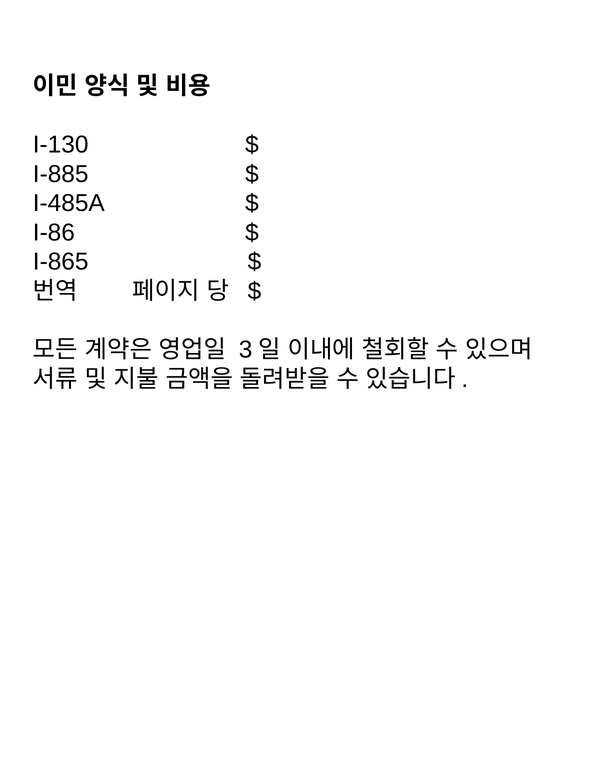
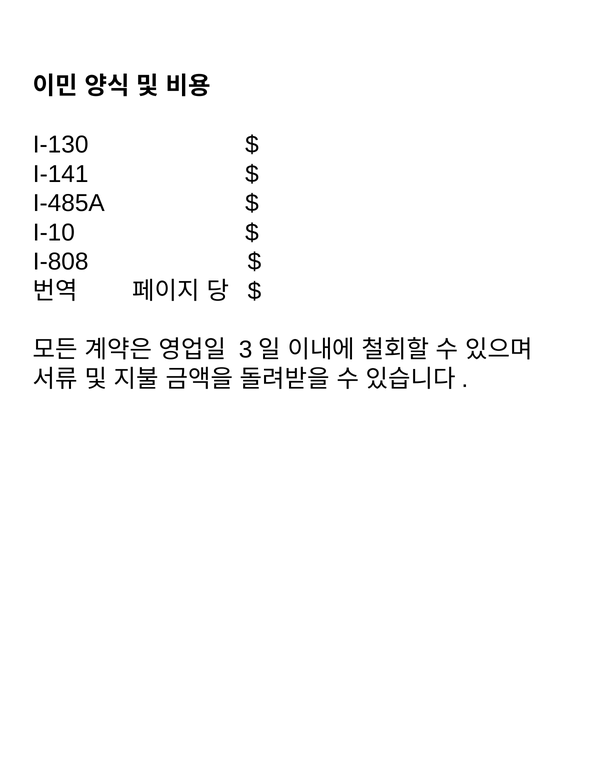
I-885: I-885 -> I-141
I-86: I-86 -> I-10
I-865: I-865 -> I-808
